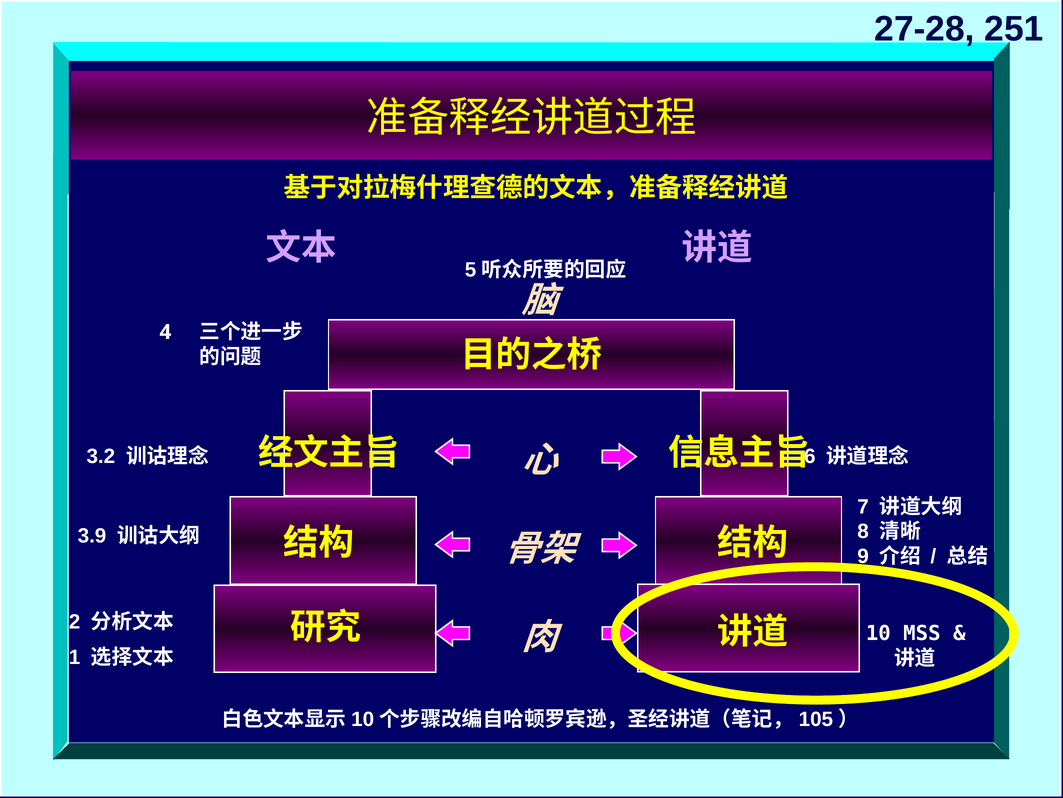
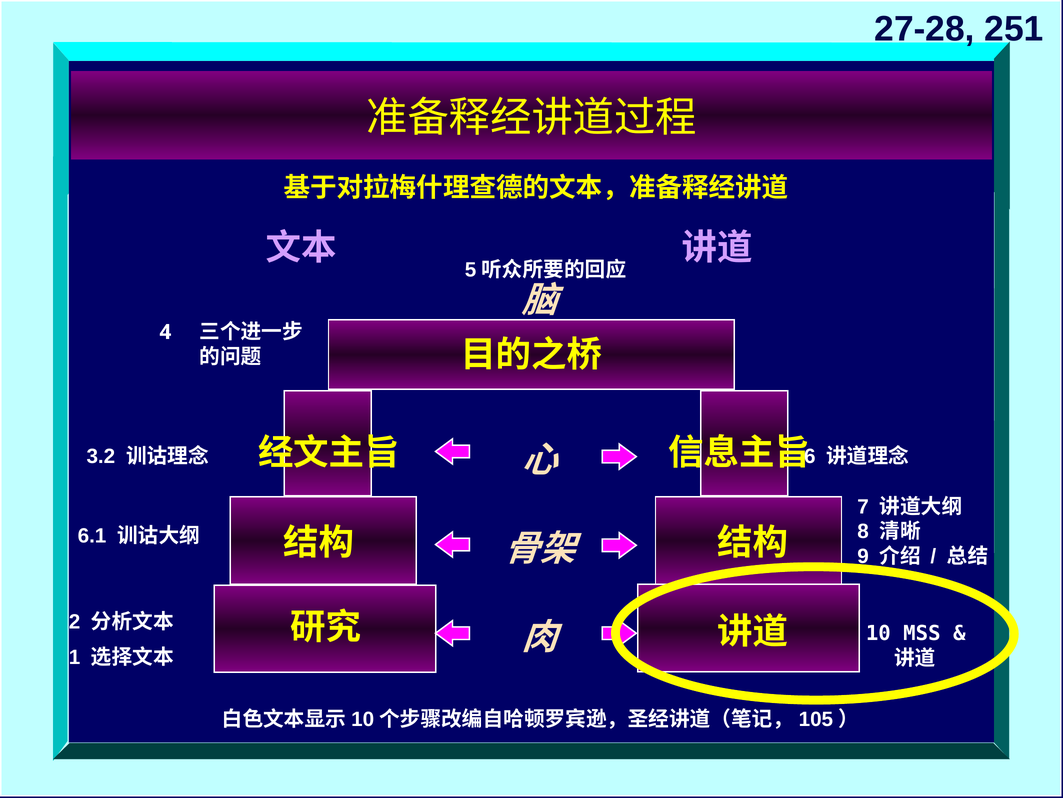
3.9: 3.9 -> 6.1
